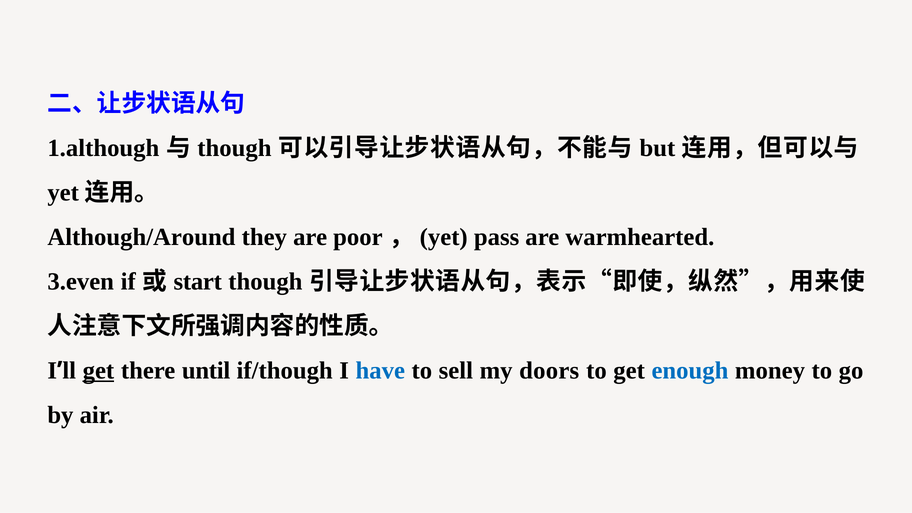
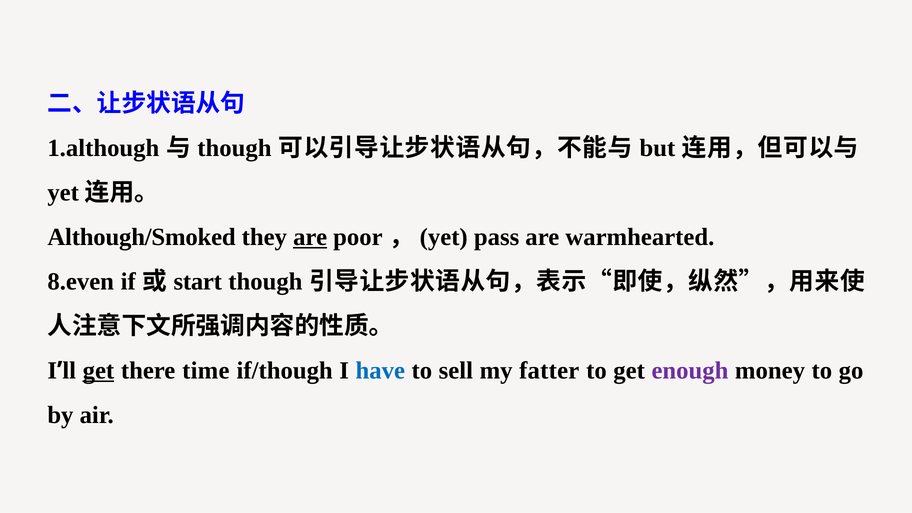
Although/Around: Although/Around -> Although/Smoked
are at (310, 237) underline: none -> present
3.even: 3.even -> 8.even
until: until -> time
doors: doors -> fatter
enough colour: blue -> purple
